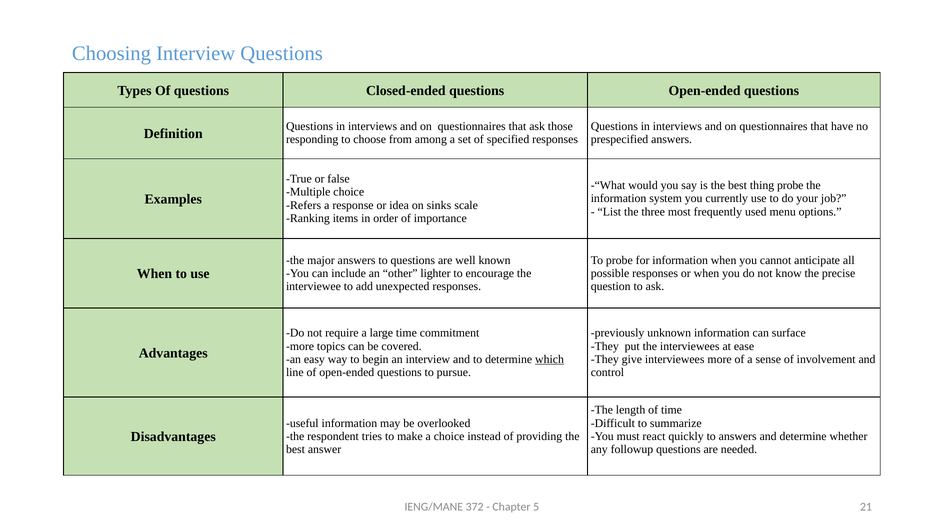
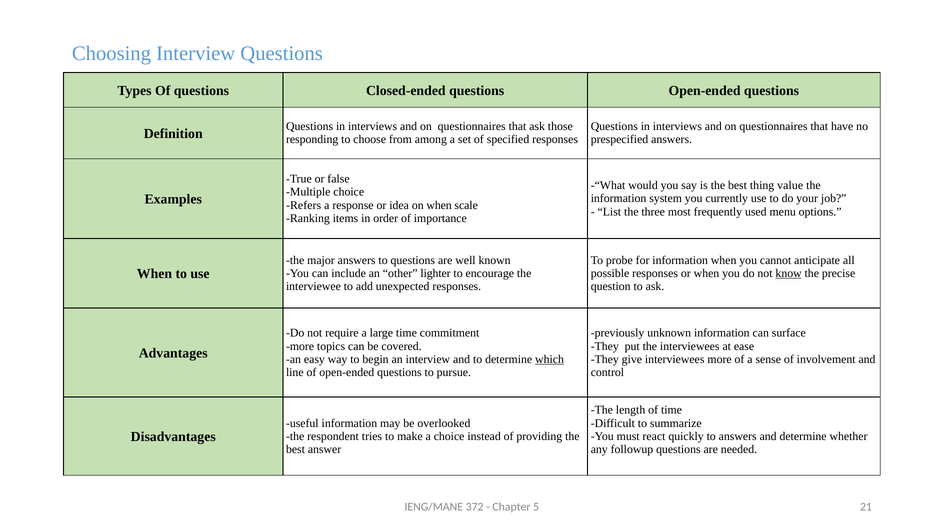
thing probe: probe -> value
on sinks: sinks -> when
know underline: none -> present
